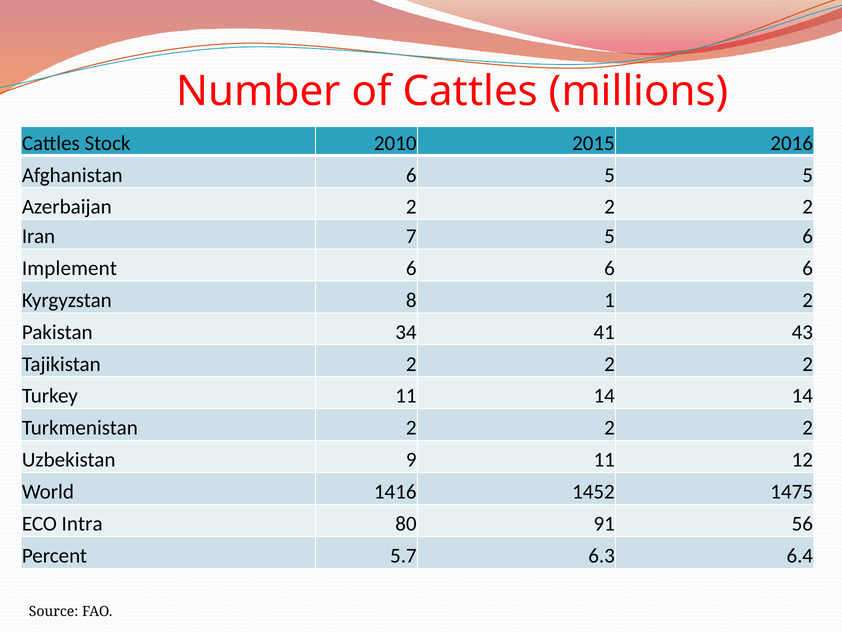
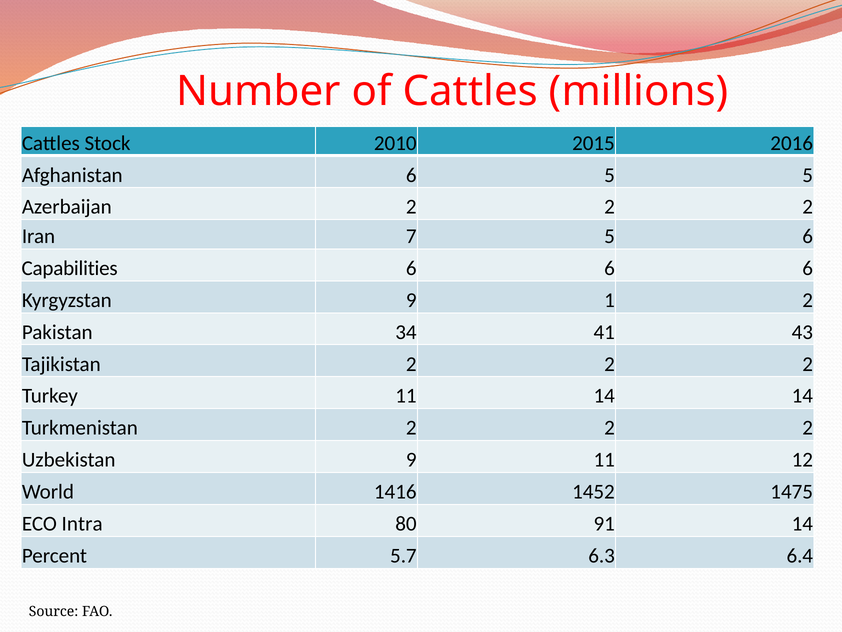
Implement: Implement -> Capabilities
Kyrgyzstan 8: 8 -> 9
91 56: 56 -> 14
